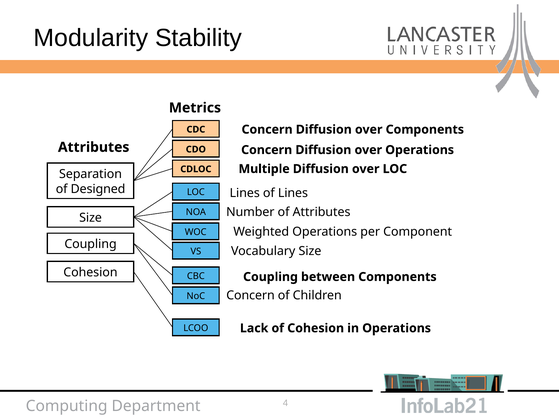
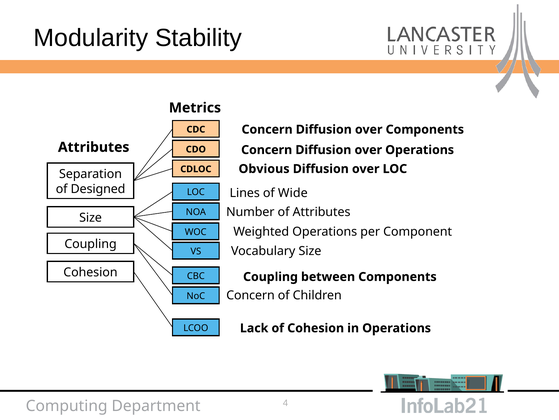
Multiple: Multiple -> Obvious
of Lines: Lines -> Wide
